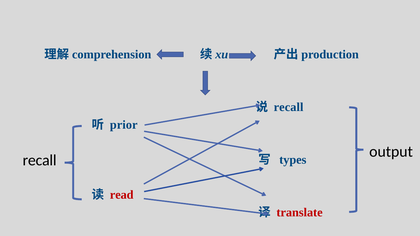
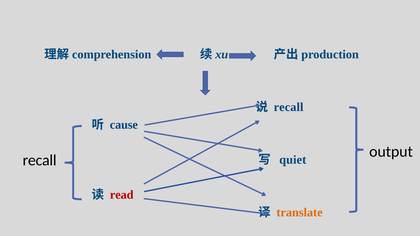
prior: prior -> cause
types: types -> quiet
translate colour: red -> orange
